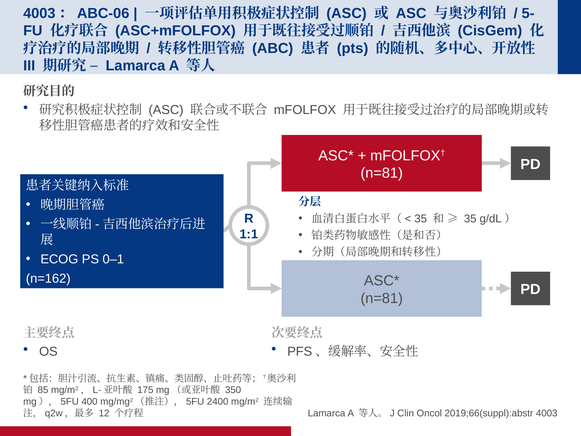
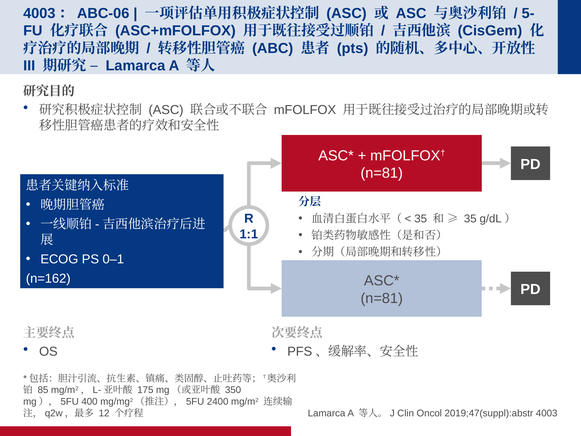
2019;66(suppl):abstr: 2019;66(suppl):abstr -> 2019;47(suppl):abstr
